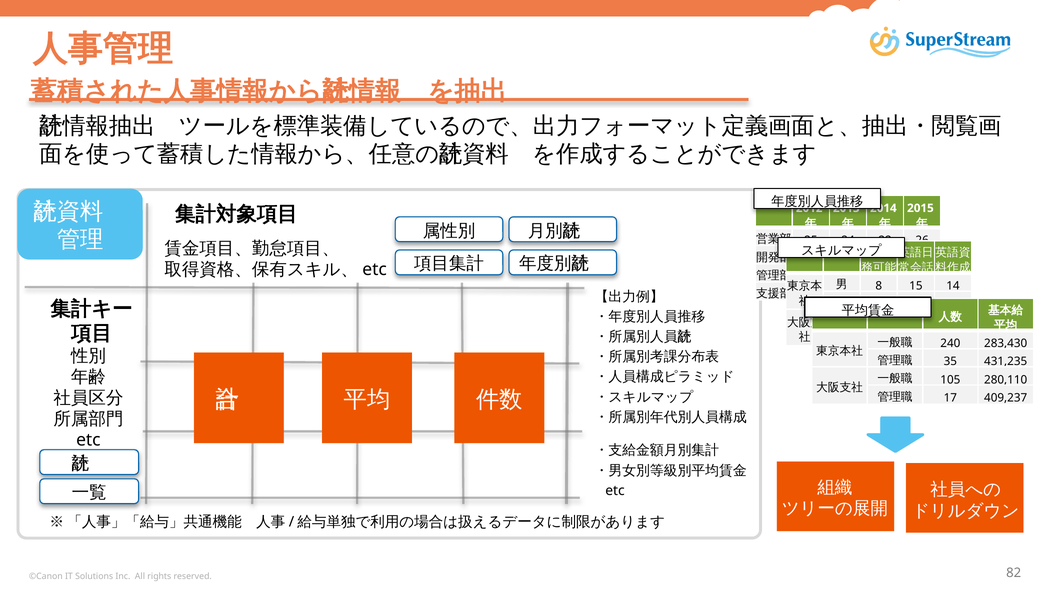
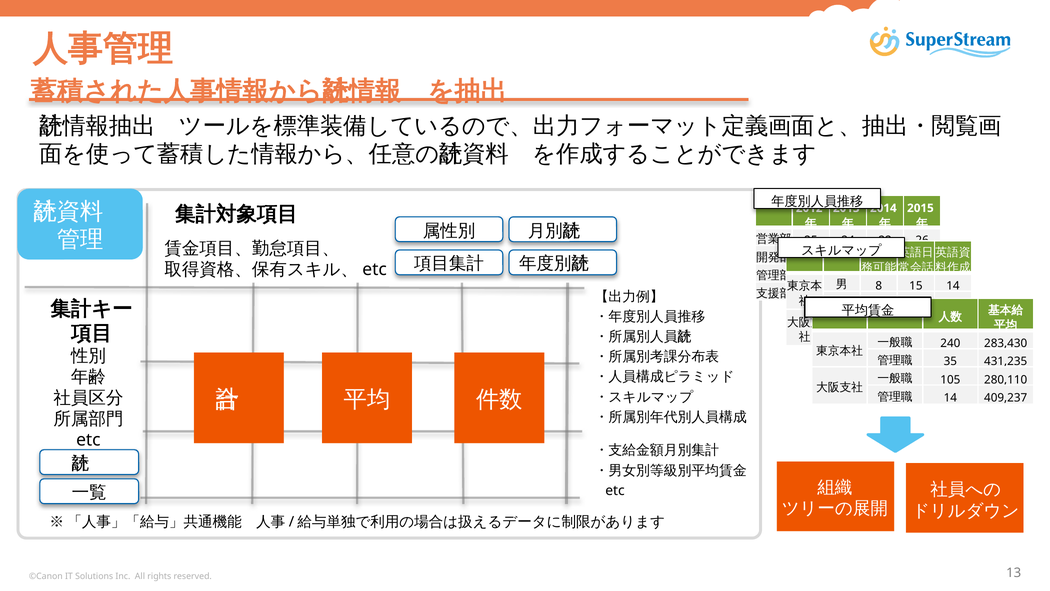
17 at (950, 398): 17 -> 14
82: 82 -> 13
